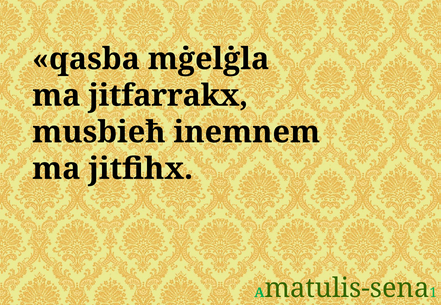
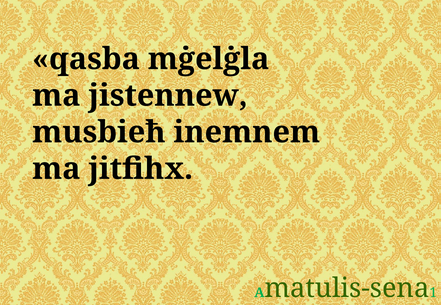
jitfarrakx: jitfarrakx -> jistennew
